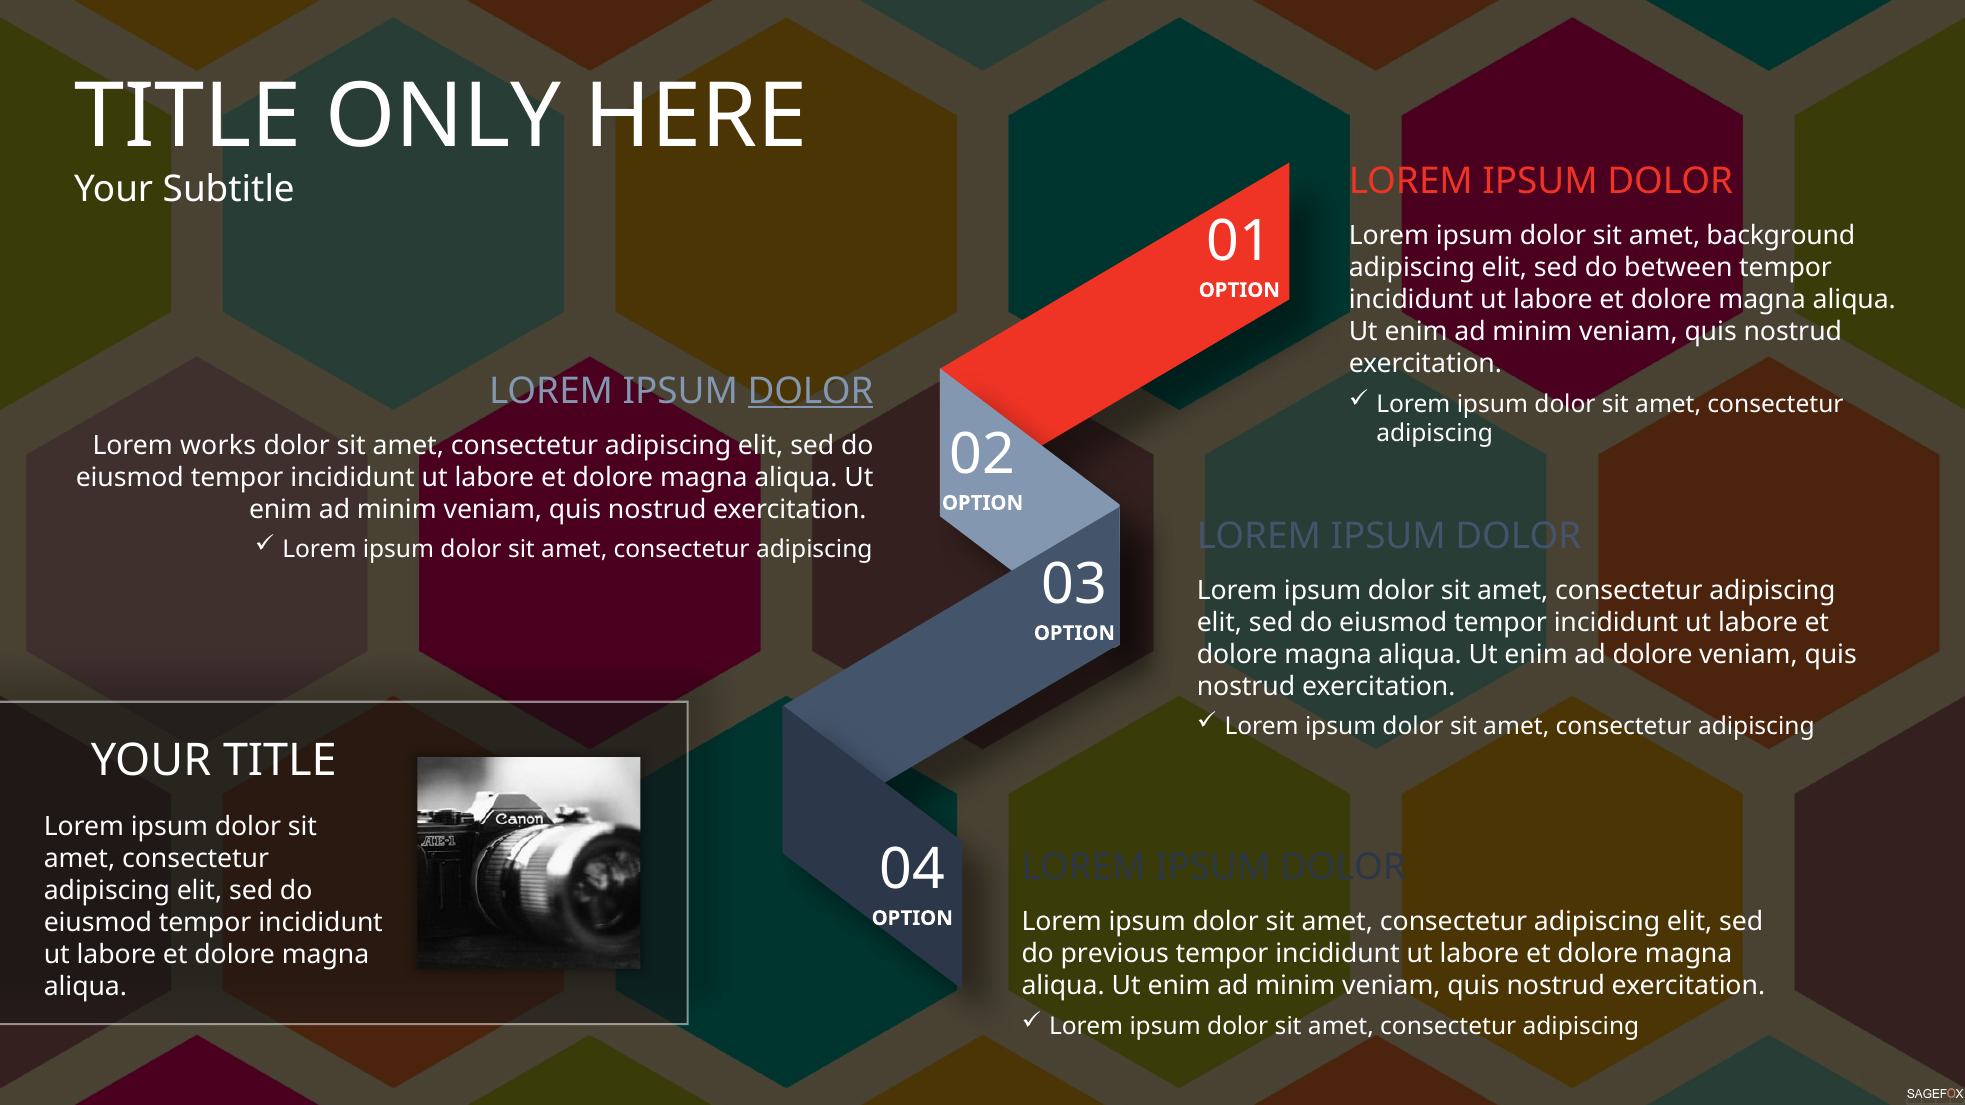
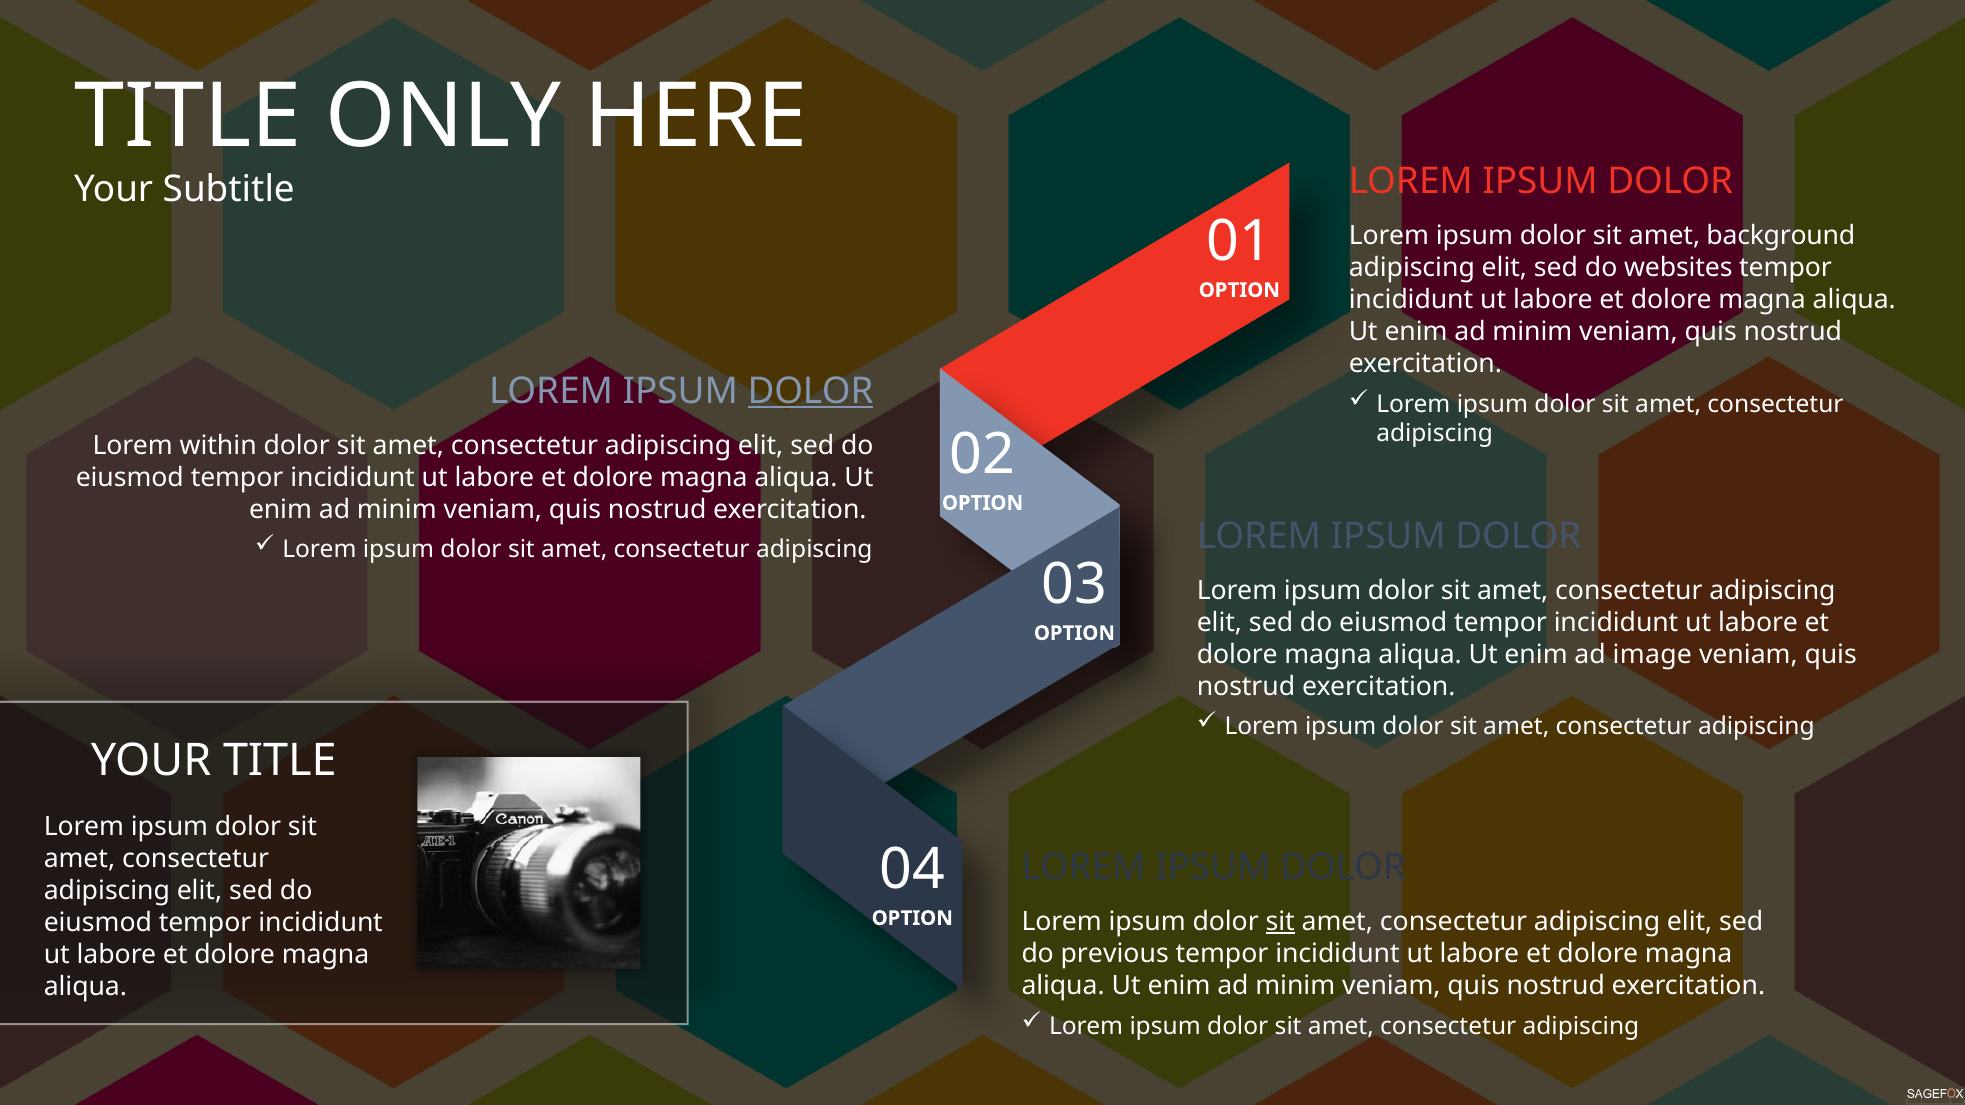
between: between -> websites
works: works -> within
ad dolore: dolore -> image
sit at (1280, 922) underline: none -> present
